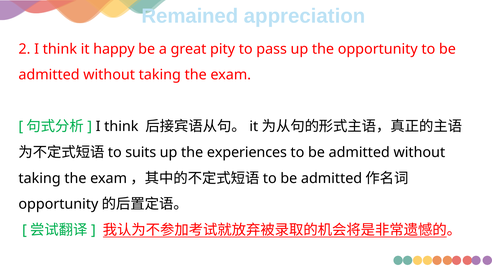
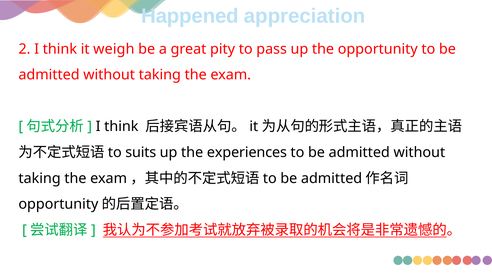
Remained: Remained -> Happened
happy: happy -> weigh
